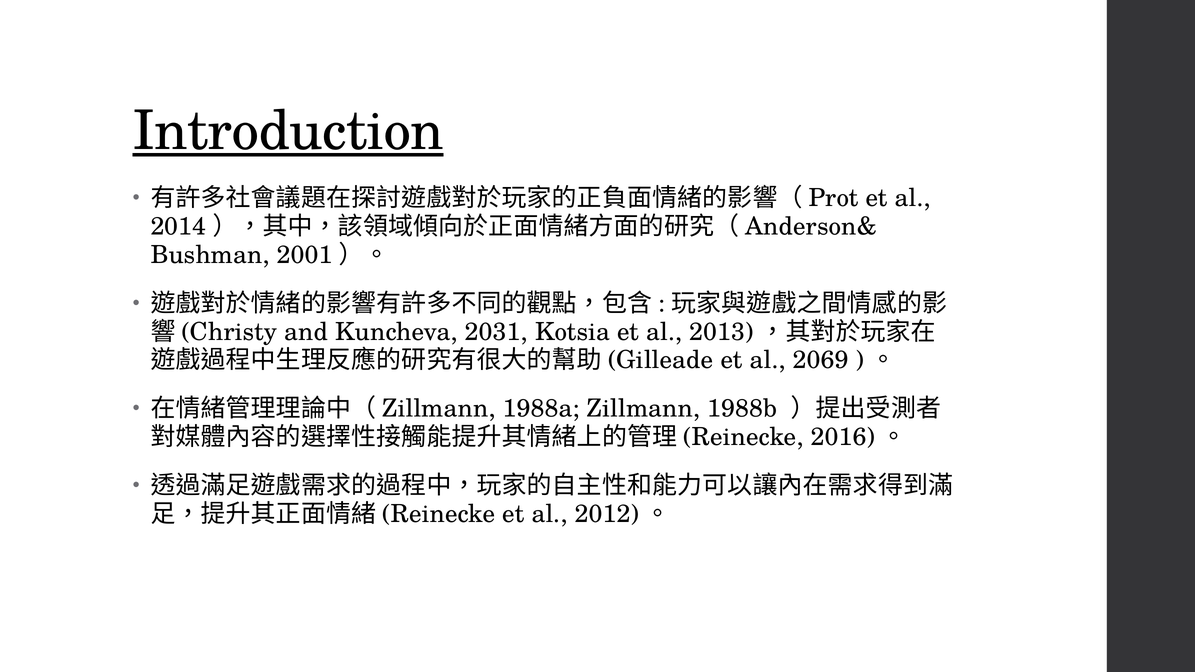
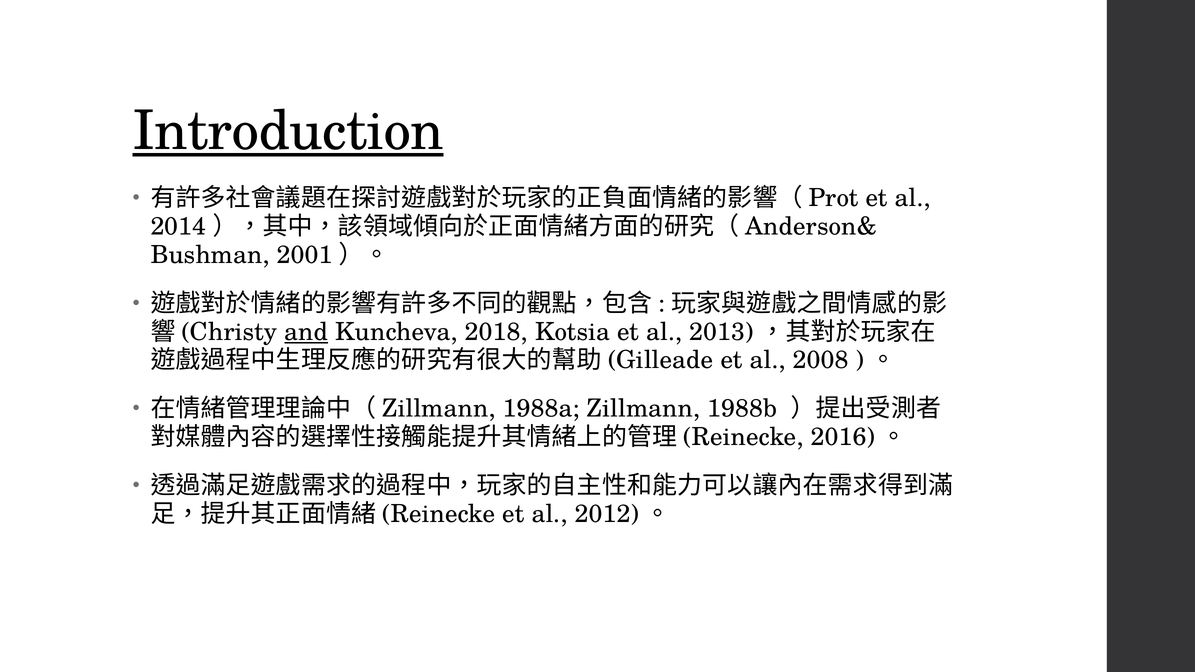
and underline: none -> present
2031: 2031 -> 2018
2069: 2069 -> 2008
